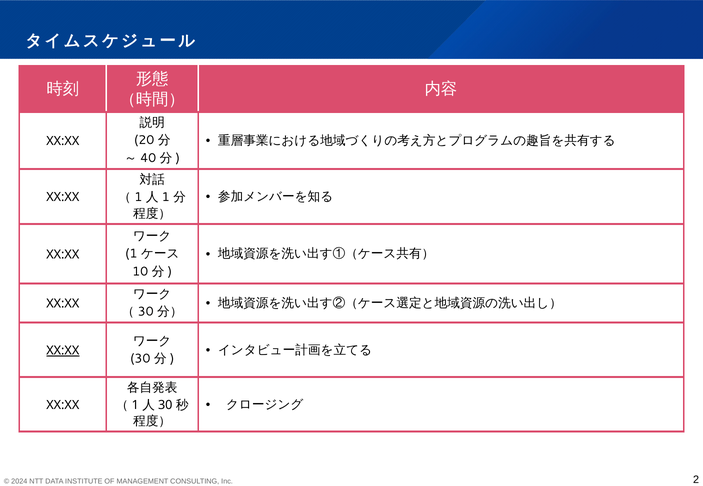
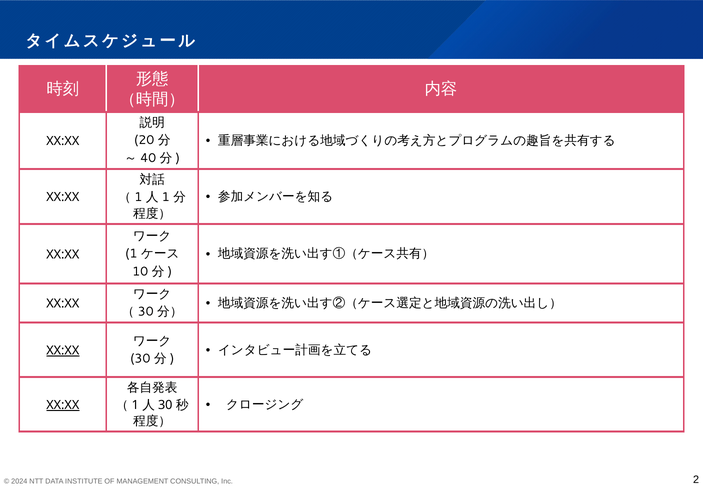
XX:XX at (63, 406) underline: none -> present
